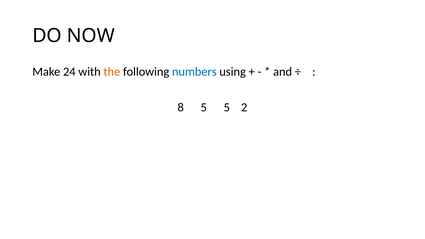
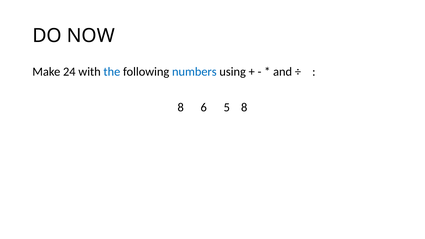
the colour: orange -> blue
8 5: 5 -> 6
5 2: 2 -> 8
